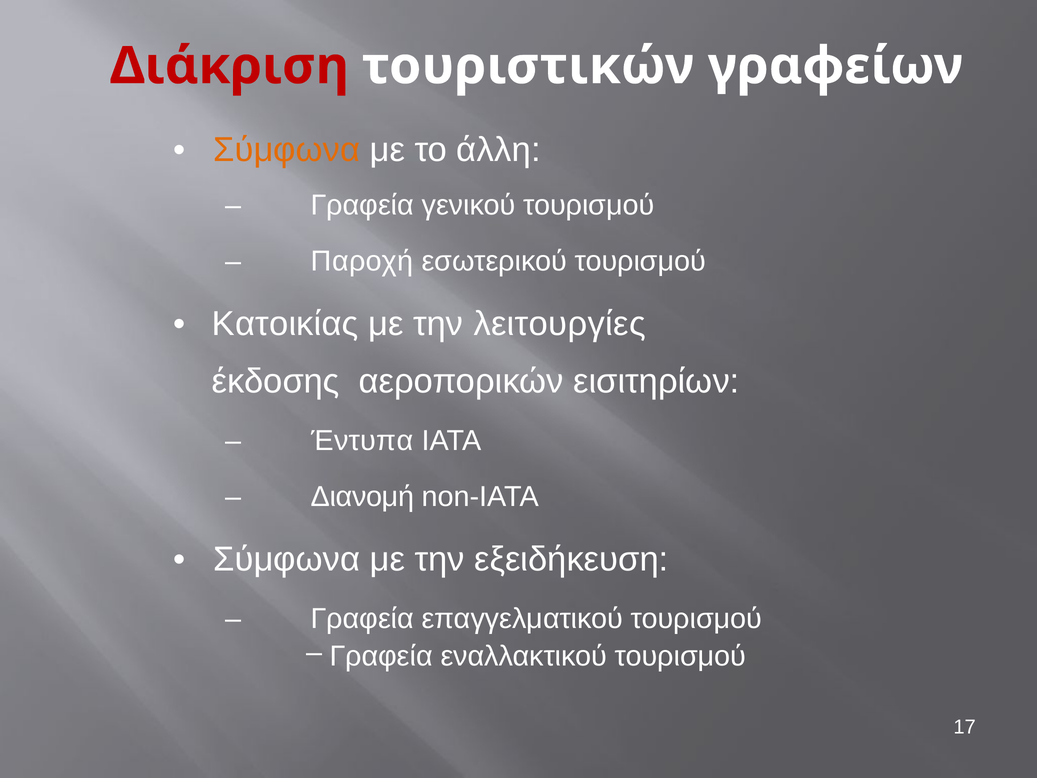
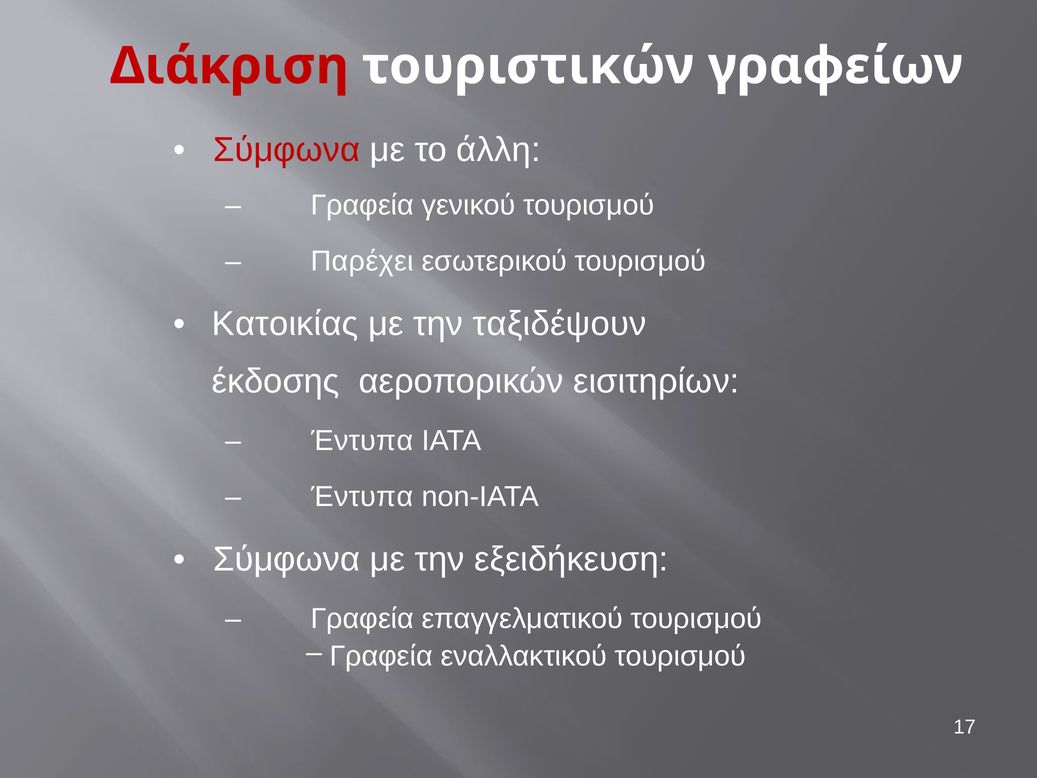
Σύμφωνα at (287, 150) colour: orange -> red
Παροχή: Παροχή -> Παρέχει
λειτουργίες: λειτουργίες -> ταξιδέψουν
Διανομή at (362, 496): Διανομή -> Έντυπα
